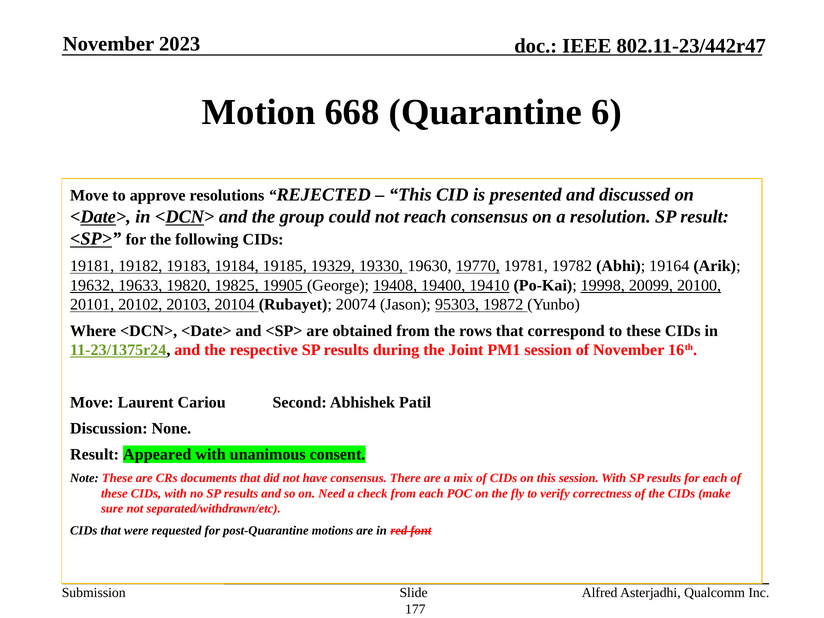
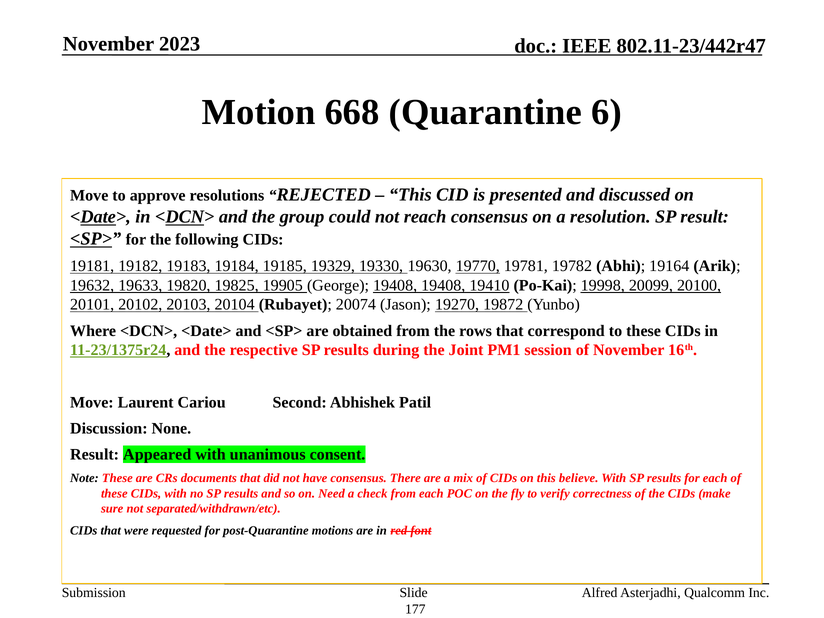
19408 19400: 19400 -> 19408
95303: 95303 -> 19270
this session: session -> believe
